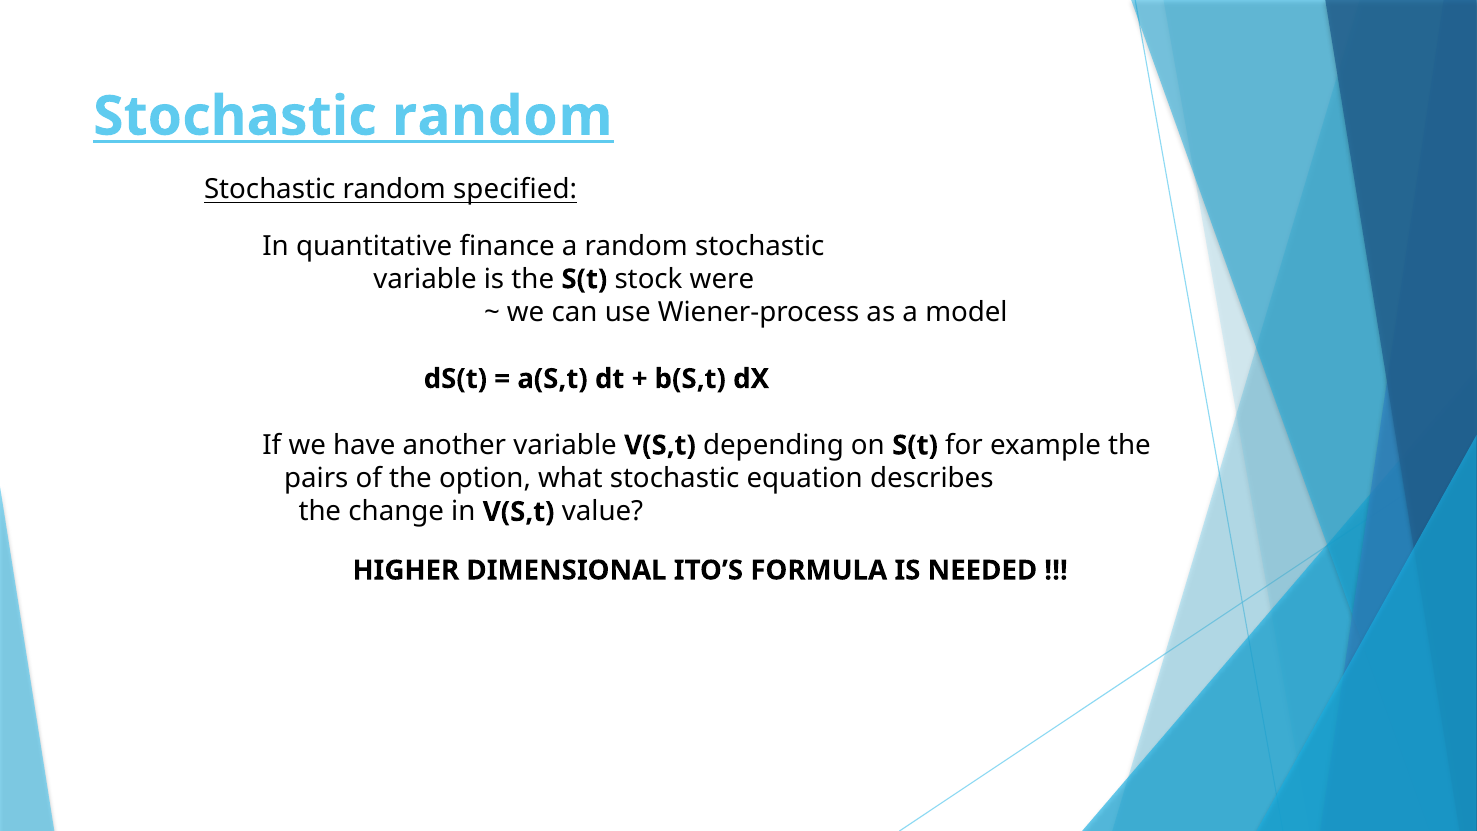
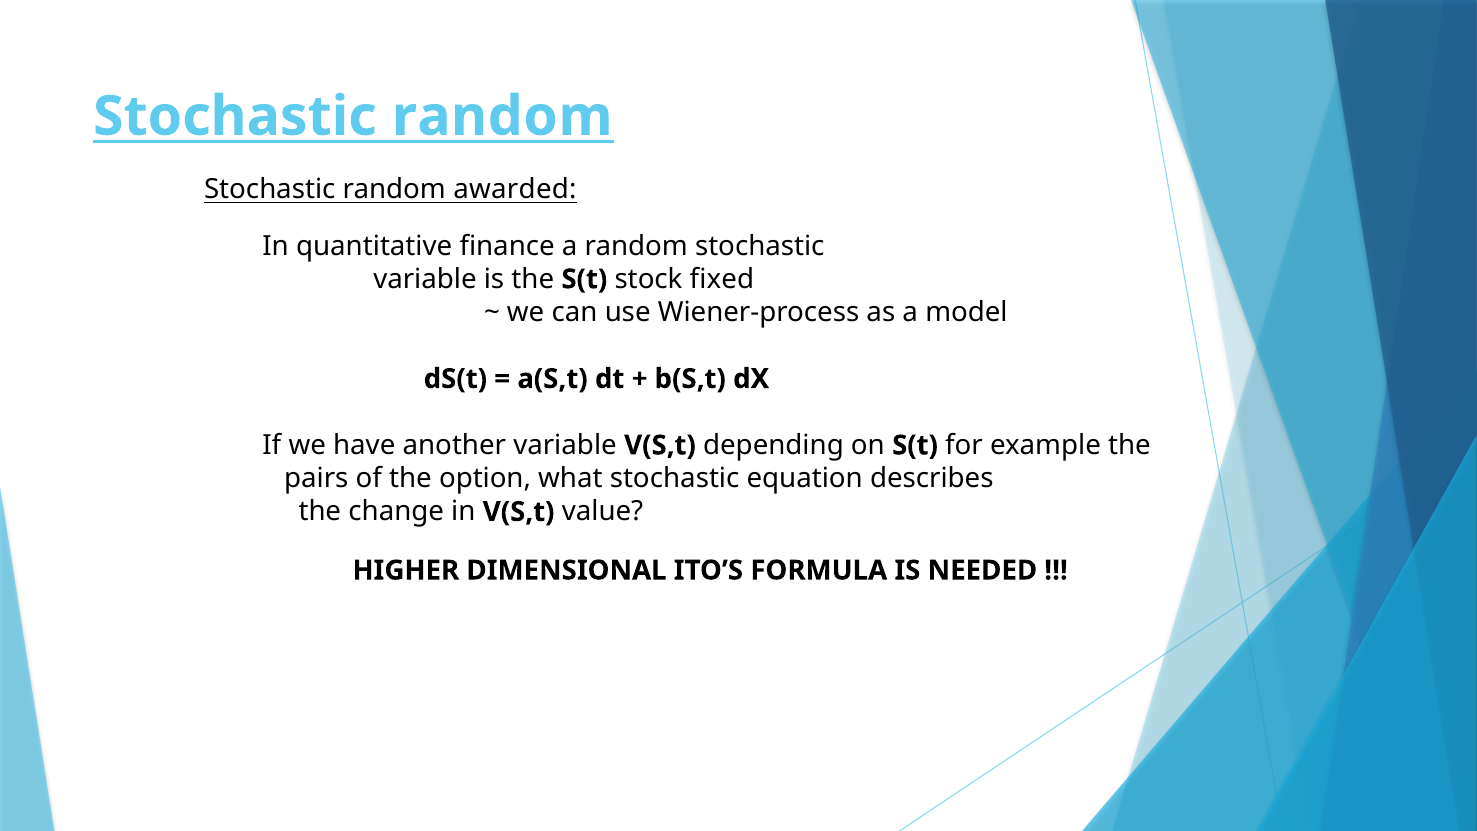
specified: specified -> awarded
were: were -> fixed
